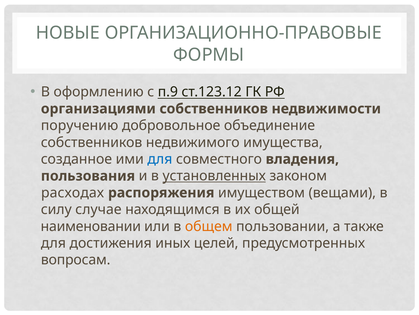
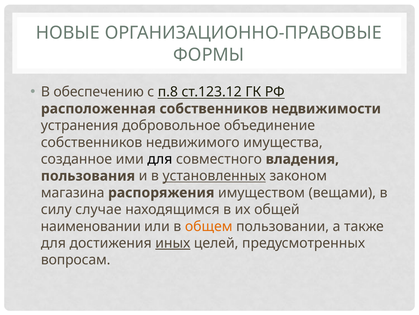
оформлению: оформлению -> обеспечению
п.9: п.9 -> п.8
организациями: организациями -> расположенная
поручению: поручению -> устранения
для at (160, 159) colour: blue -> black
расходах: расходах -> магазина
иных underline: none -> present
